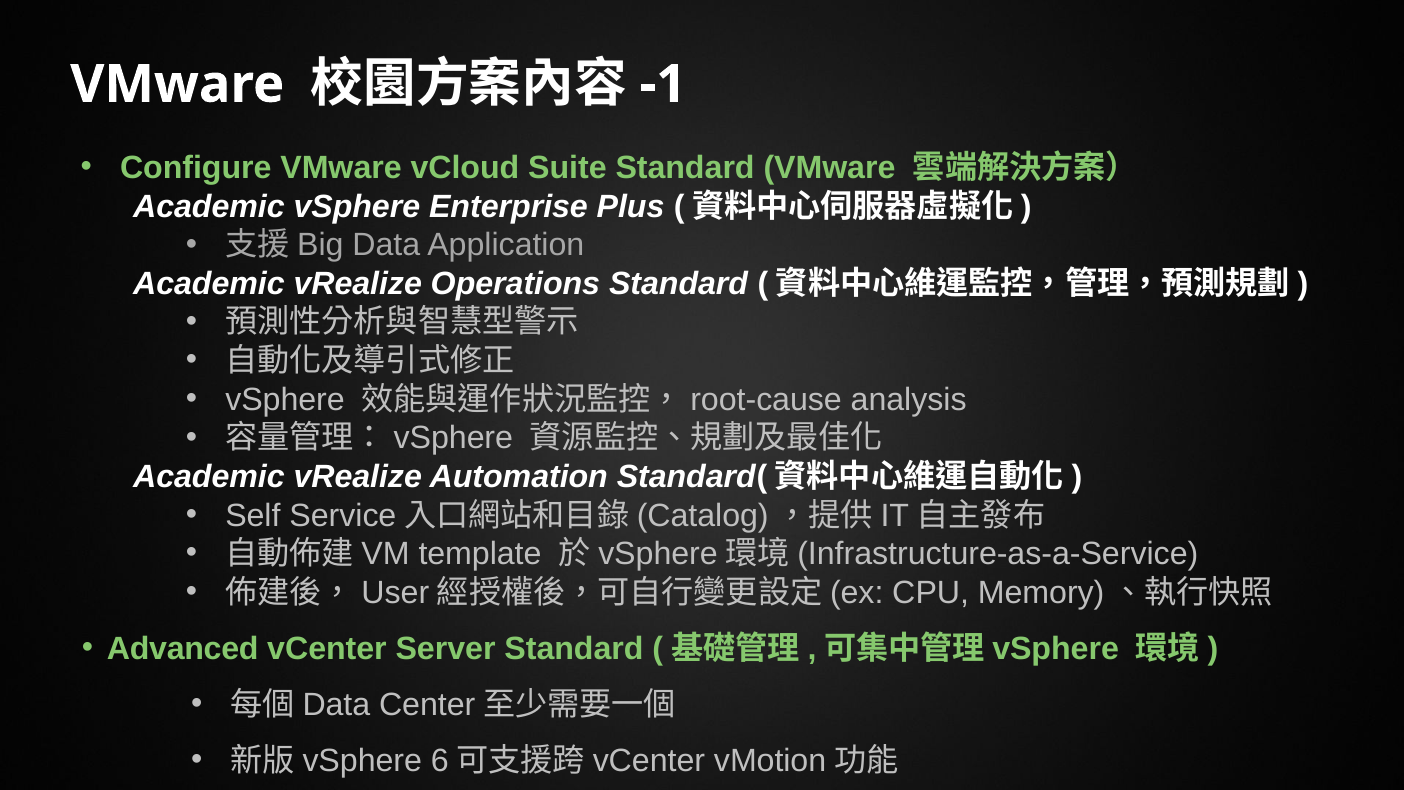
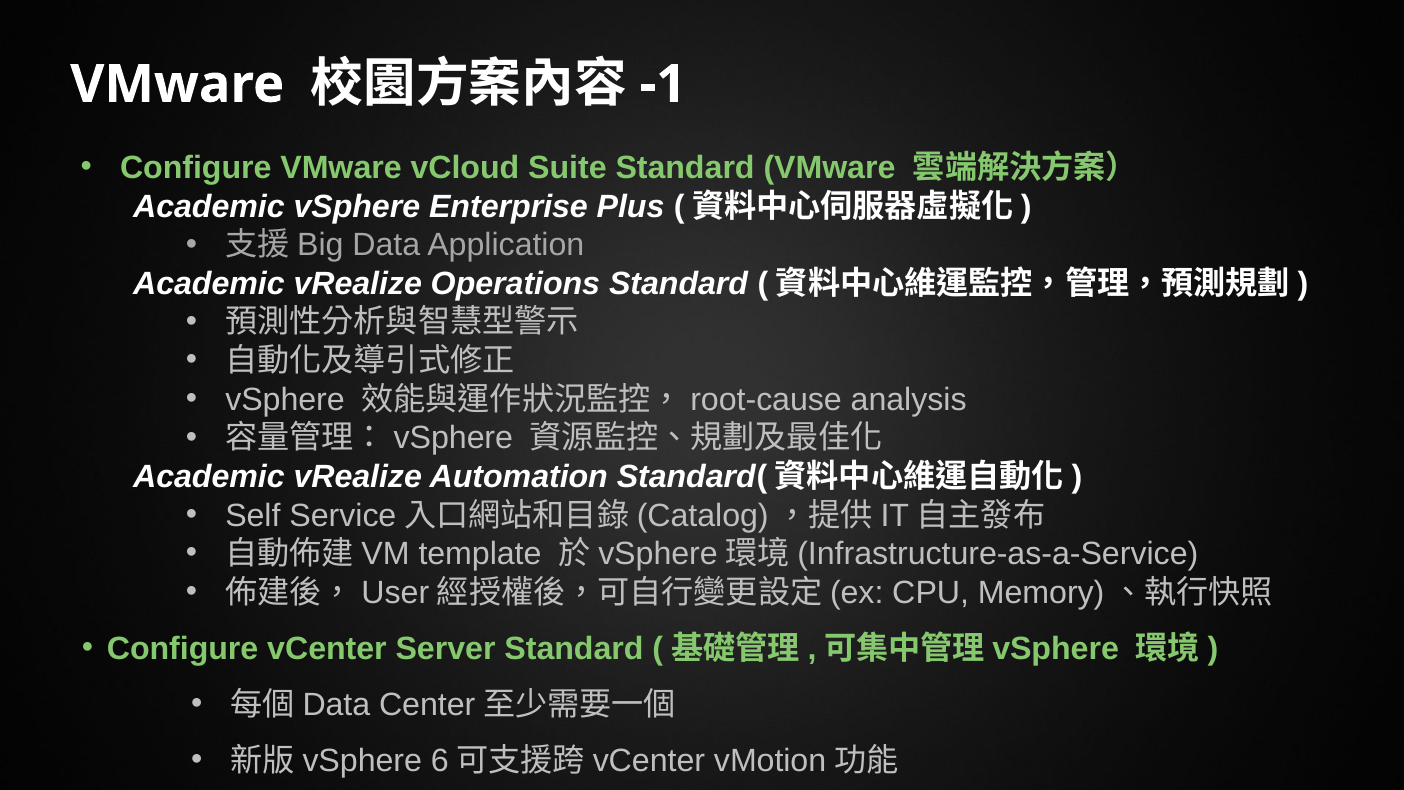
Advanced at (183, 649): Advanced -> Configure
